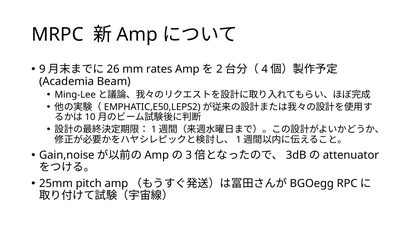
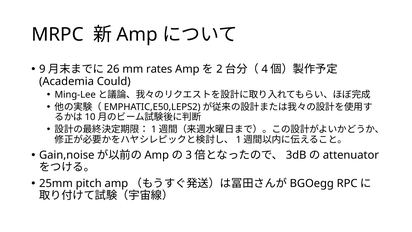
Beam: Beam -> Could
